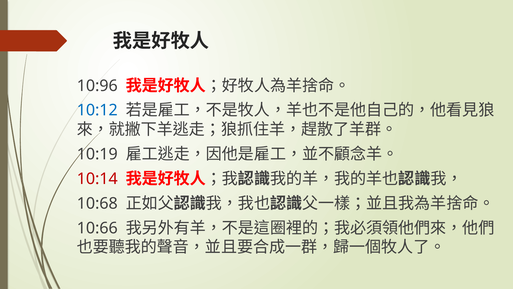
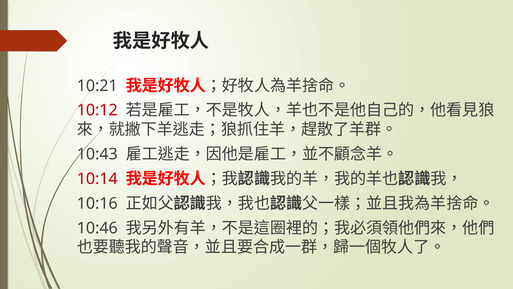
10:96: 10:96 -> 10:21
10:12 colour: blue -> red
10:19: 10:19 -> 10:43
10:68: 10:68 -> 10:16
10:66: 10:66 -> 10:46
